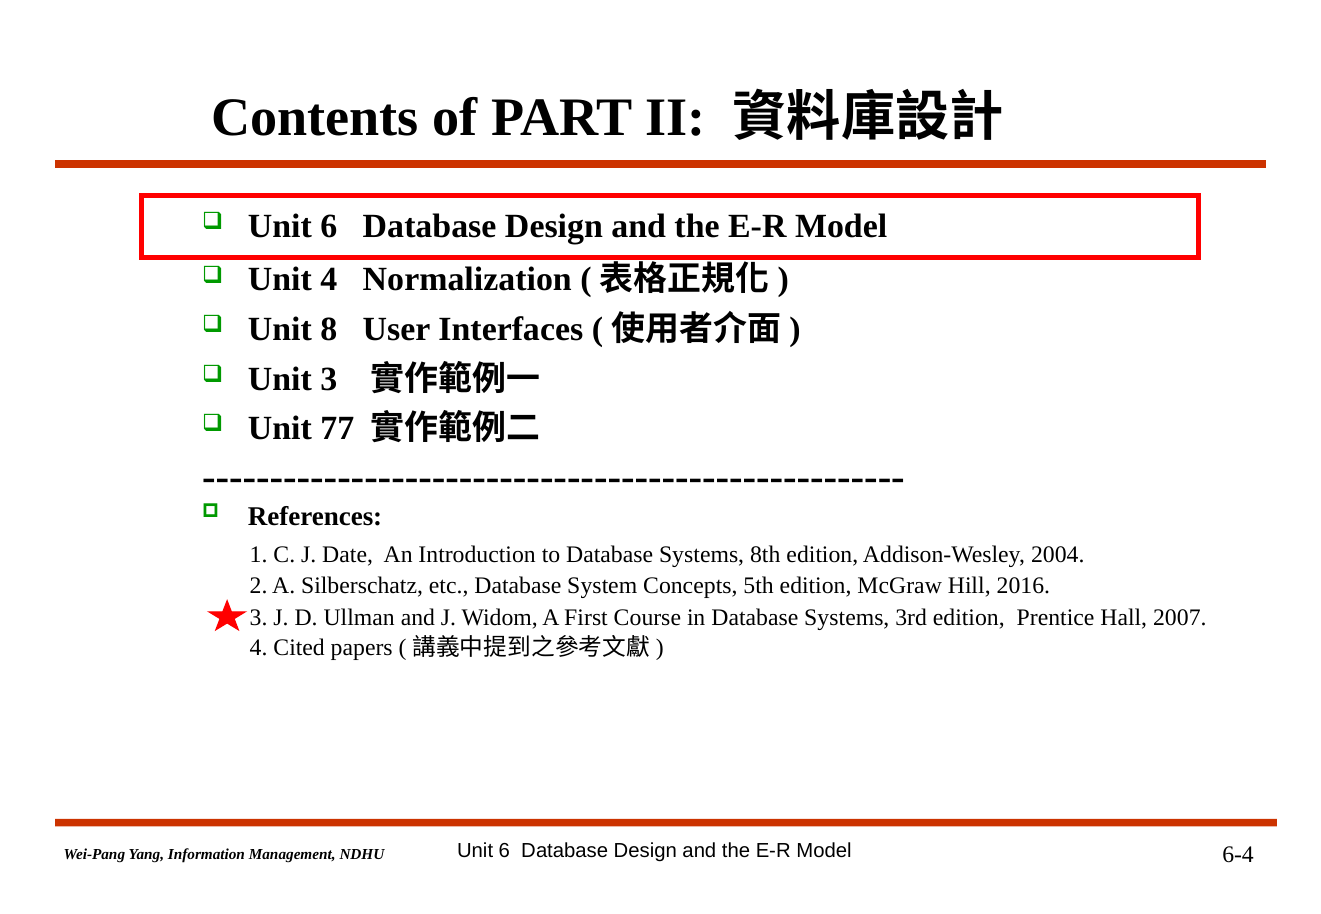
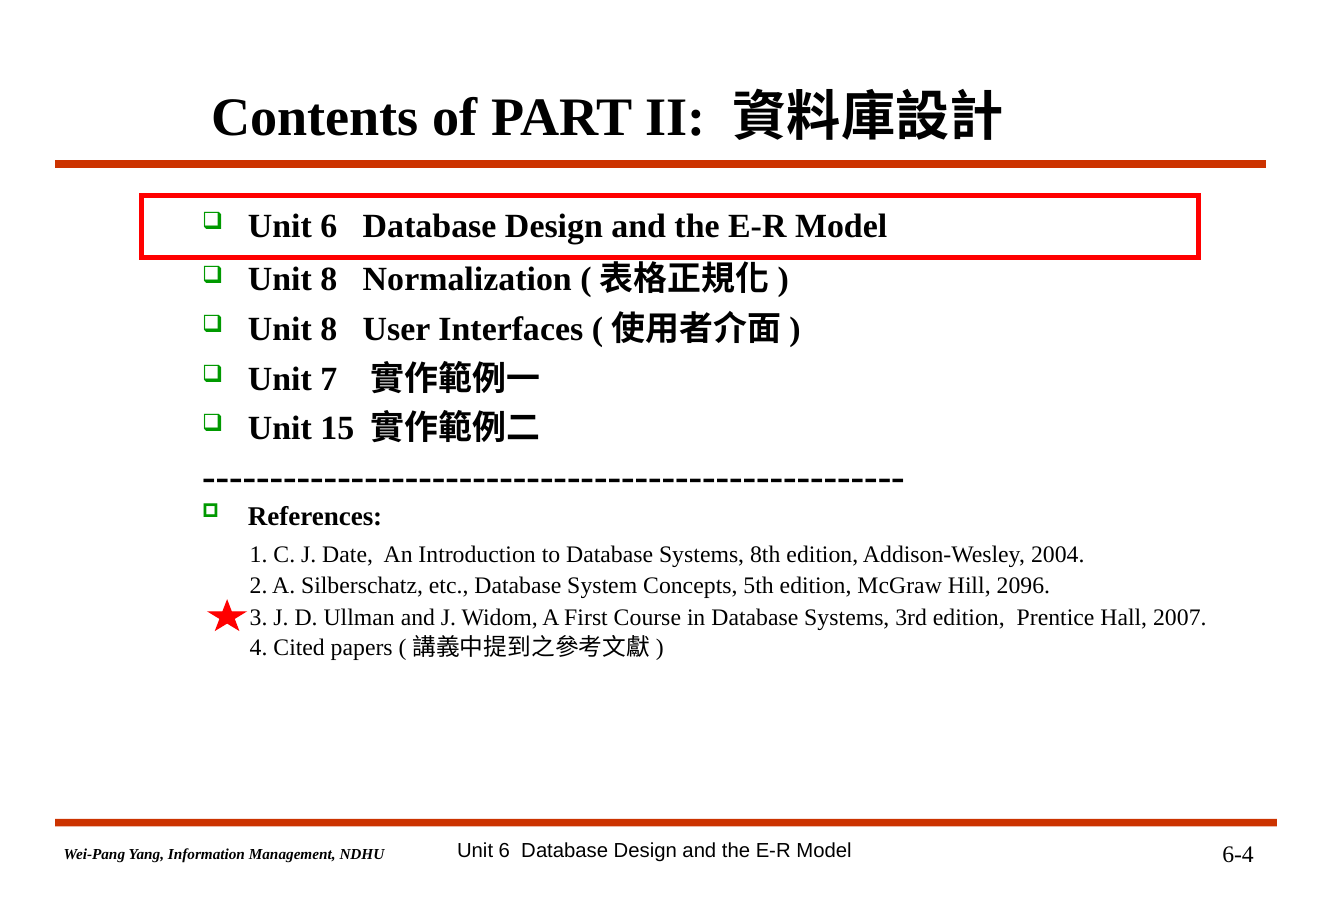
4 at (329, 280): 4 -> 8
Unit 3: 3 -> 7
77: 77 -> 15
2016: 2016 -> 2096
